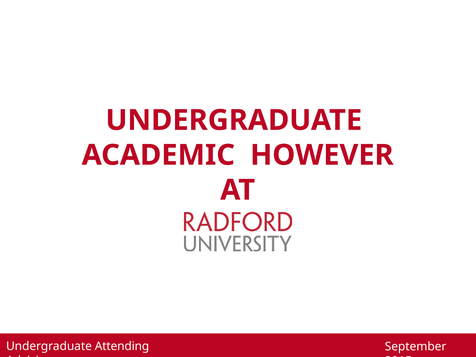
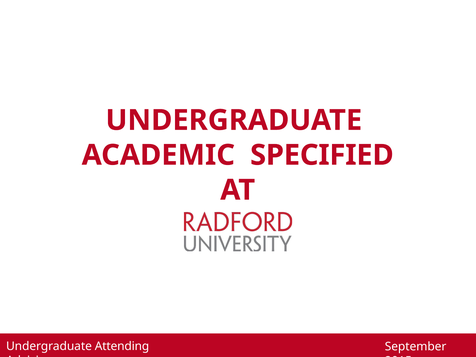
HOWEVER: HOWEVER -> SPECIFIED
